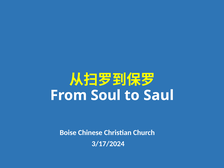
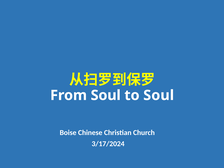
to Saul: Saul -> Soul
